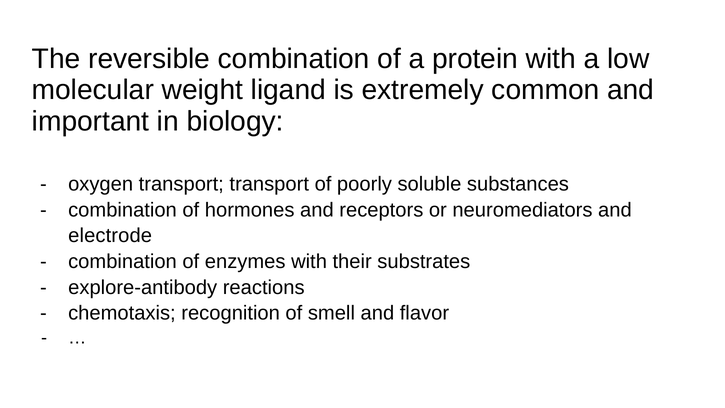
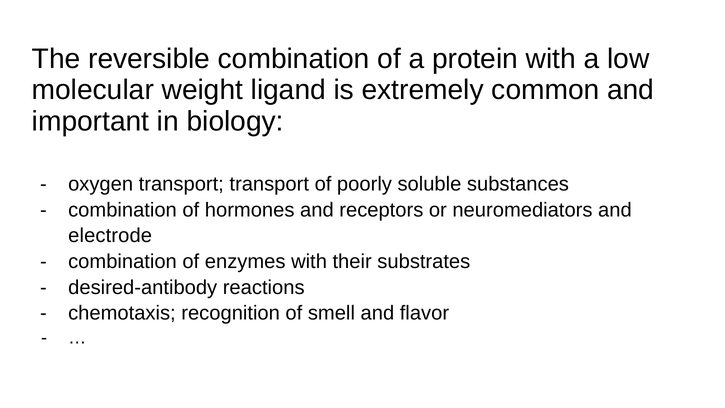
explore-antibody: explore-antibody -> desired-antibody
